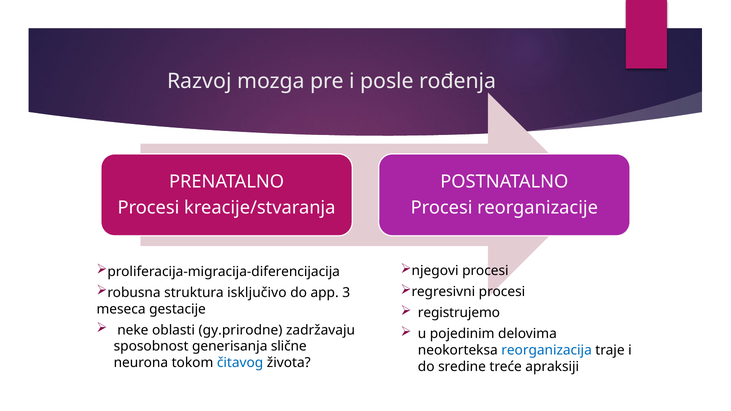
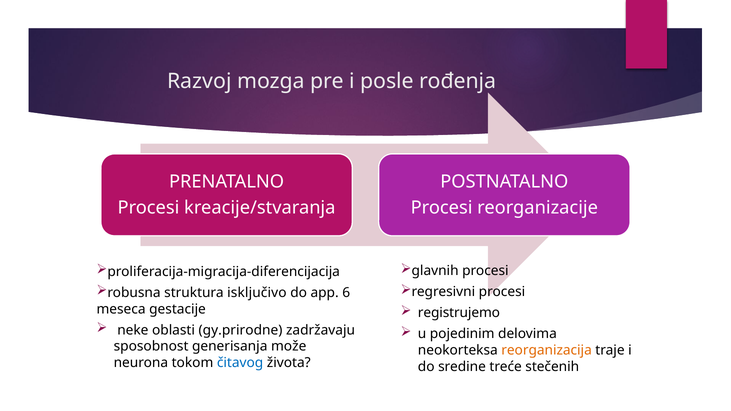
njegovi: njegovi -> glavnih
3: 3 -> 6
slične: slične -> može
reorganizacija colour: blue -> orange
apraksiji: apraksiji -> stečenih
